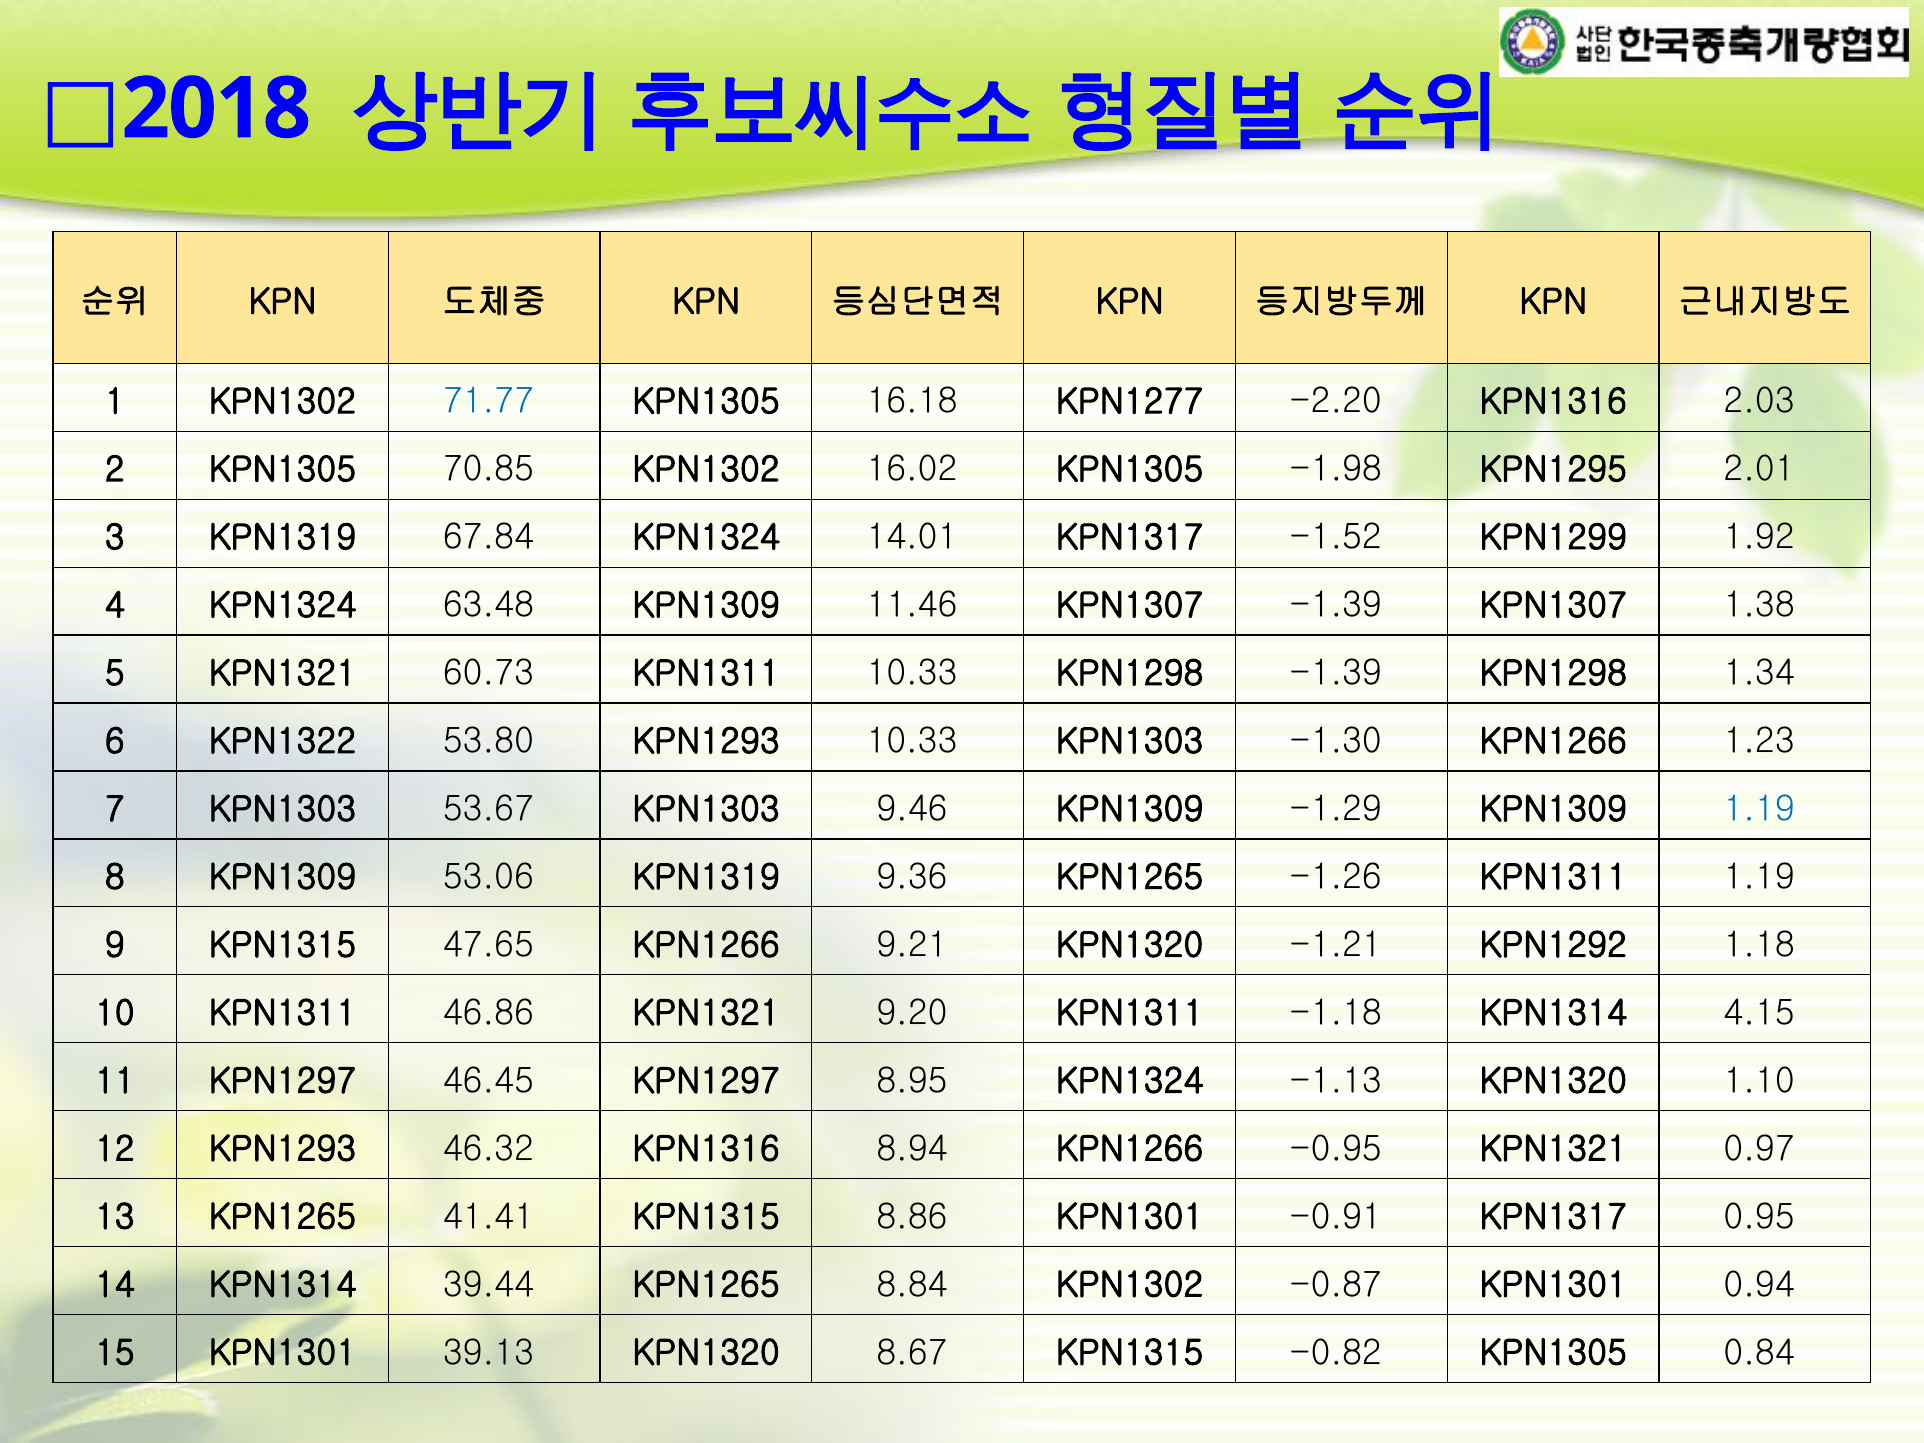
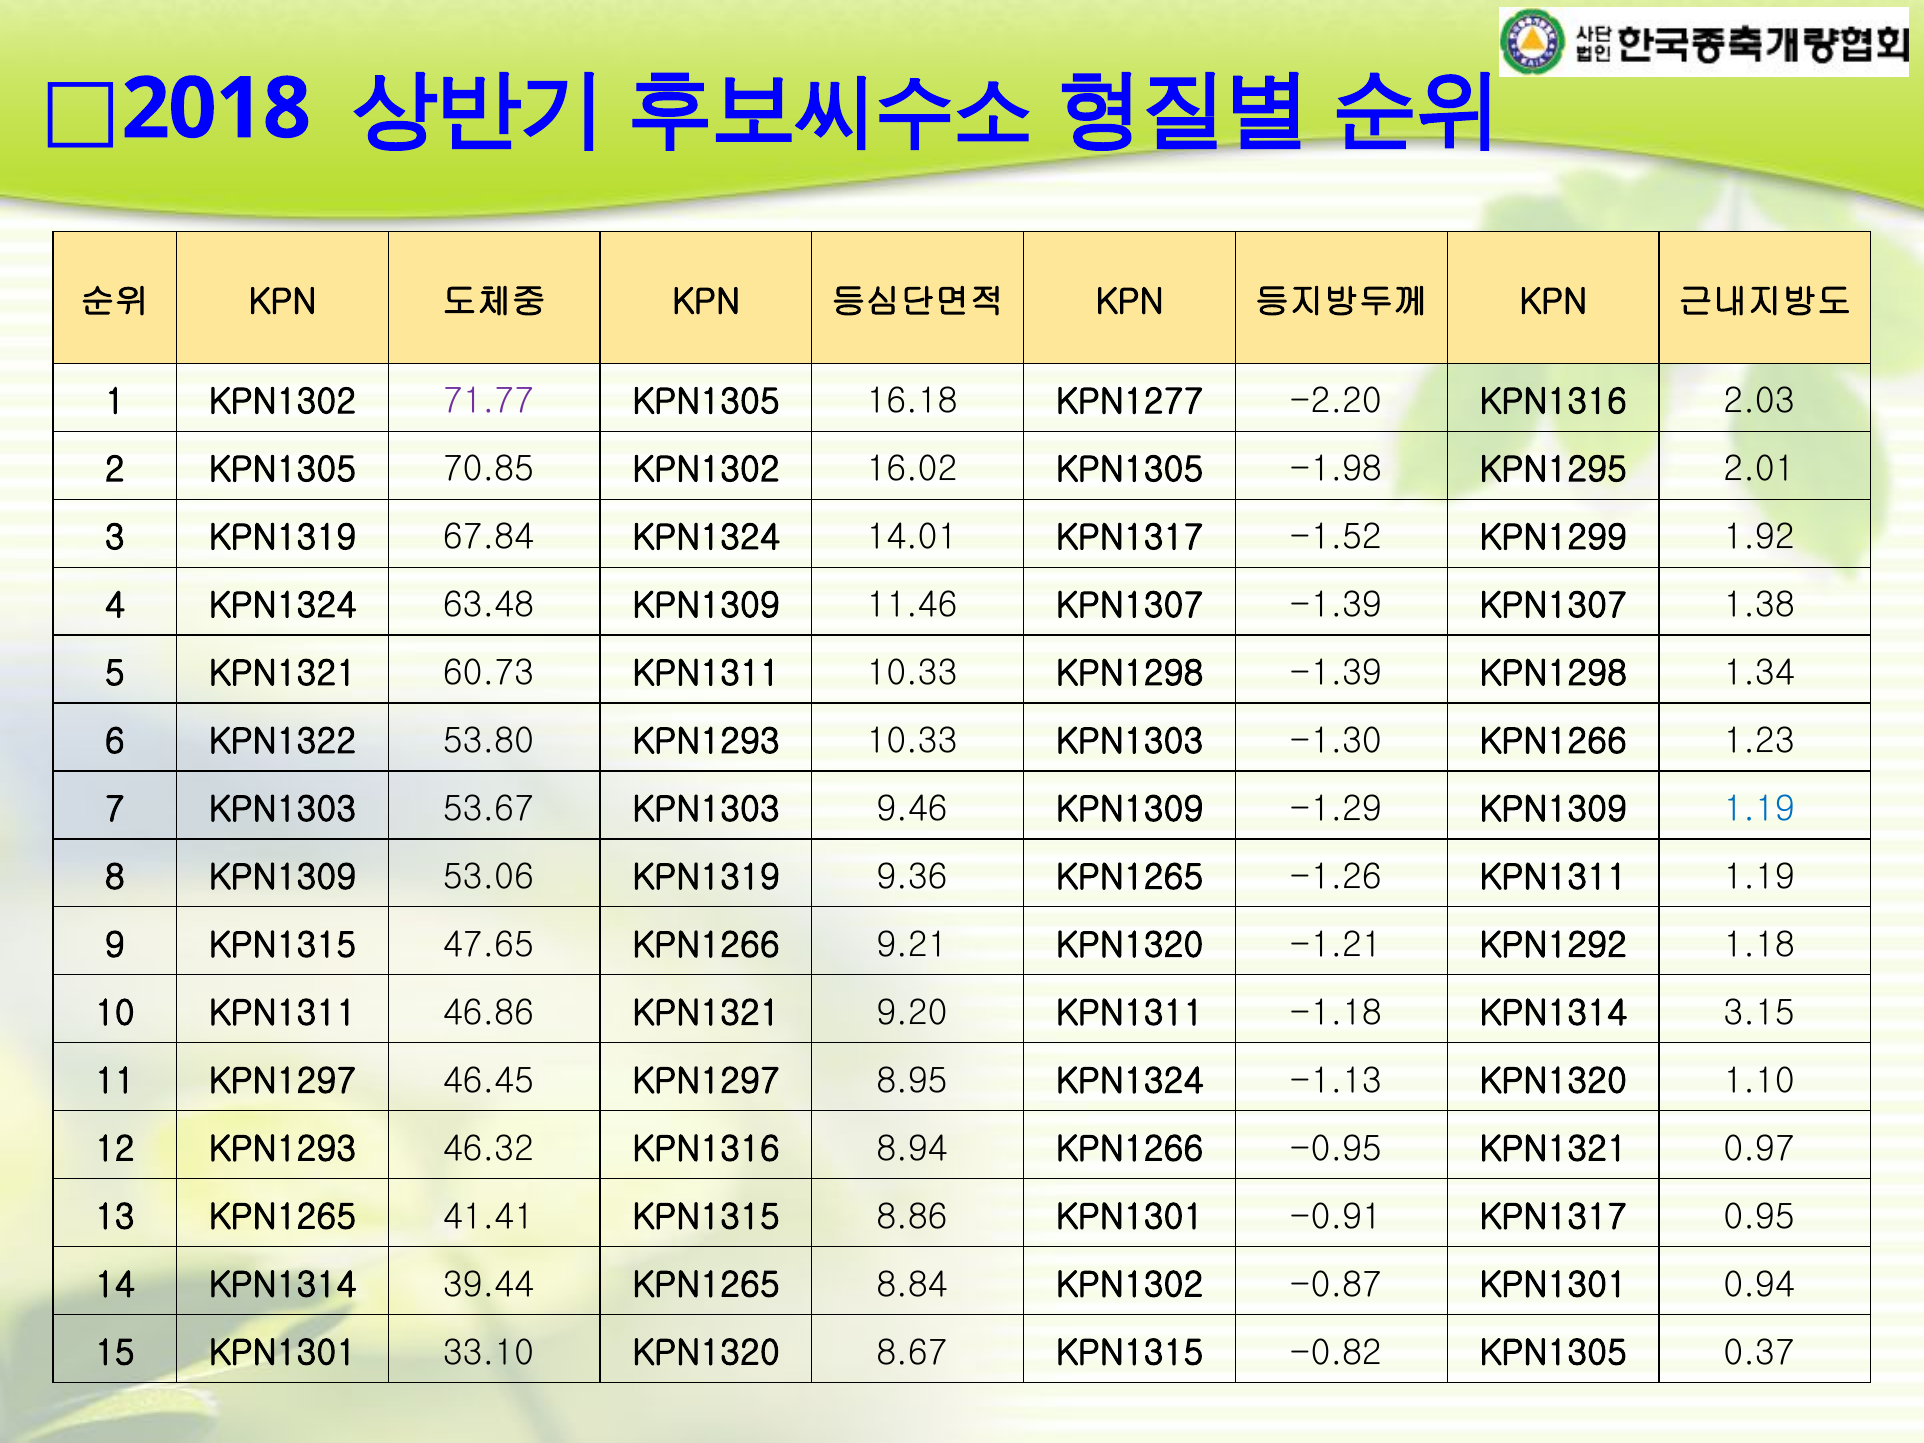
71.77 colour: blue -> purple
4.15: 4.15 -> 3.15
39.13: 39.13 -> 33.10
0.84: 0.84 -> 0.37
